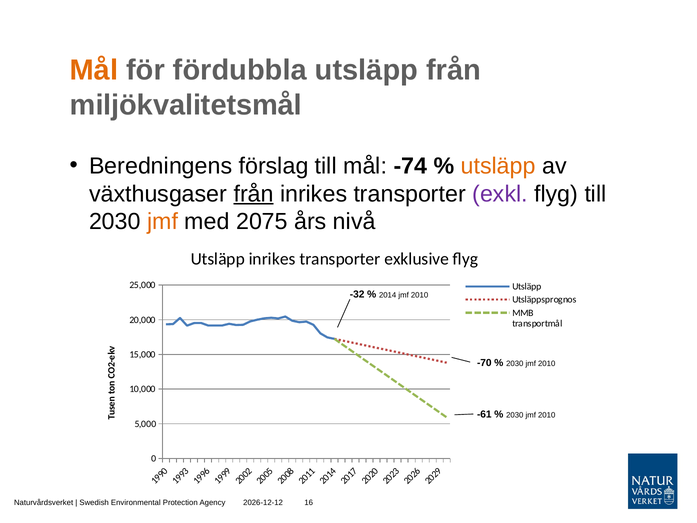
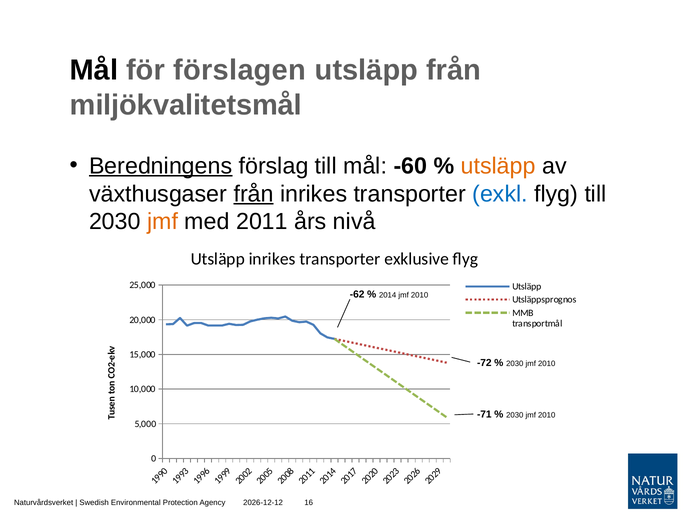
Mål at (94, 70) colour: orange -> black
fördubbla: fördubbla -> förslagen
Beredningens underline: none -> present
-74: -74 -> -60
exkl colour: purple -> blue
2075: 2075 -> 2011
-32: -32 -> -62
-70: -70 -> -72
-61: -61 -> -71
